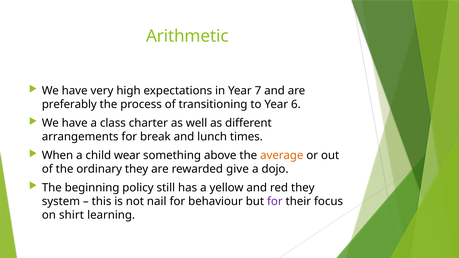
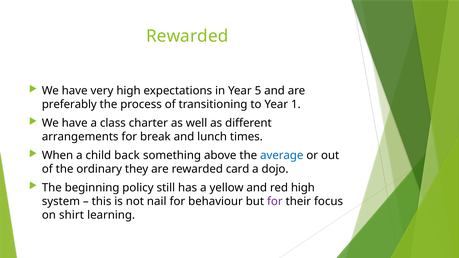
Arithmetic at (187, 36): Arithmetic -> Rewarded
7: 7 -> 5
6: 6 -> 1
wear: wear -> back
average colour: orange -> blue
give: give -> card
red they: they -> high
